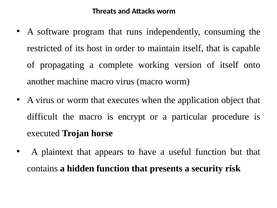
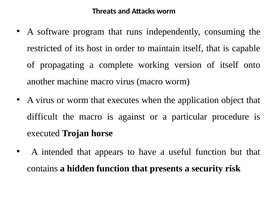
encrypt: encrypt -> against
plaintext: plaintext -> intended
